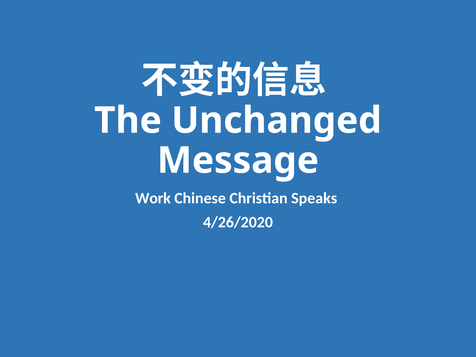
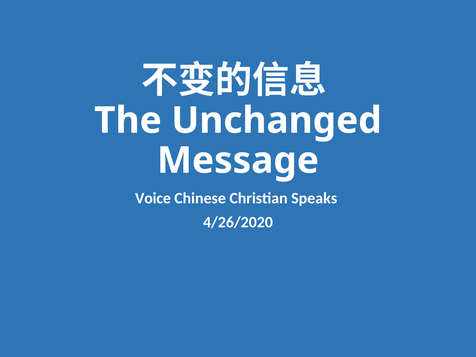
Work: Work -> Voice
